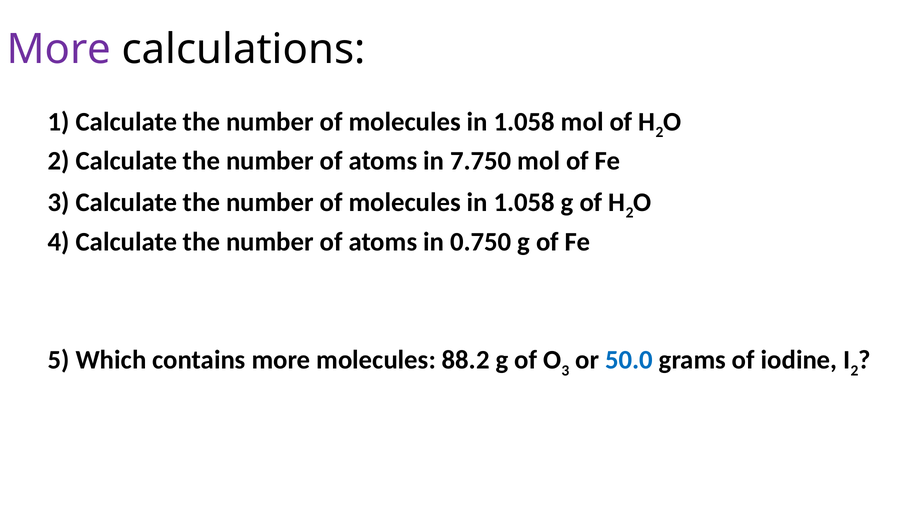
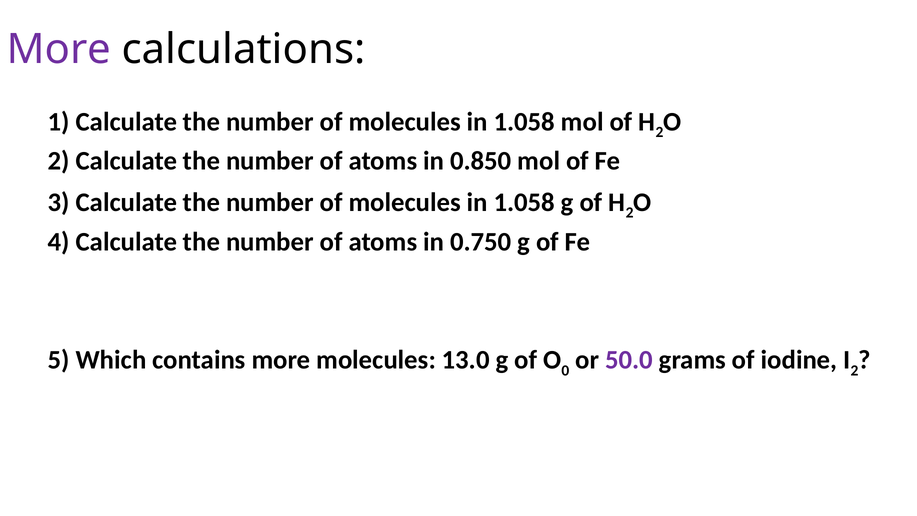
7.750: 7.750 -> 0.850
88.2: 88.2 -> 13.0
3 at (565, 370): 3 -> 0
50.0 colour: blue -> purple
